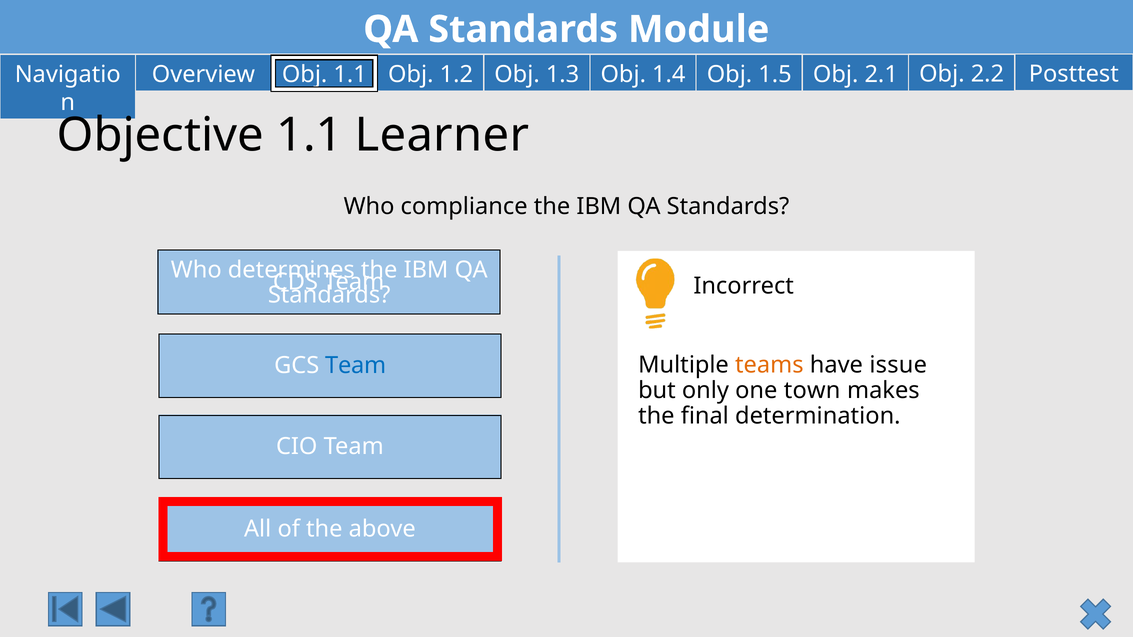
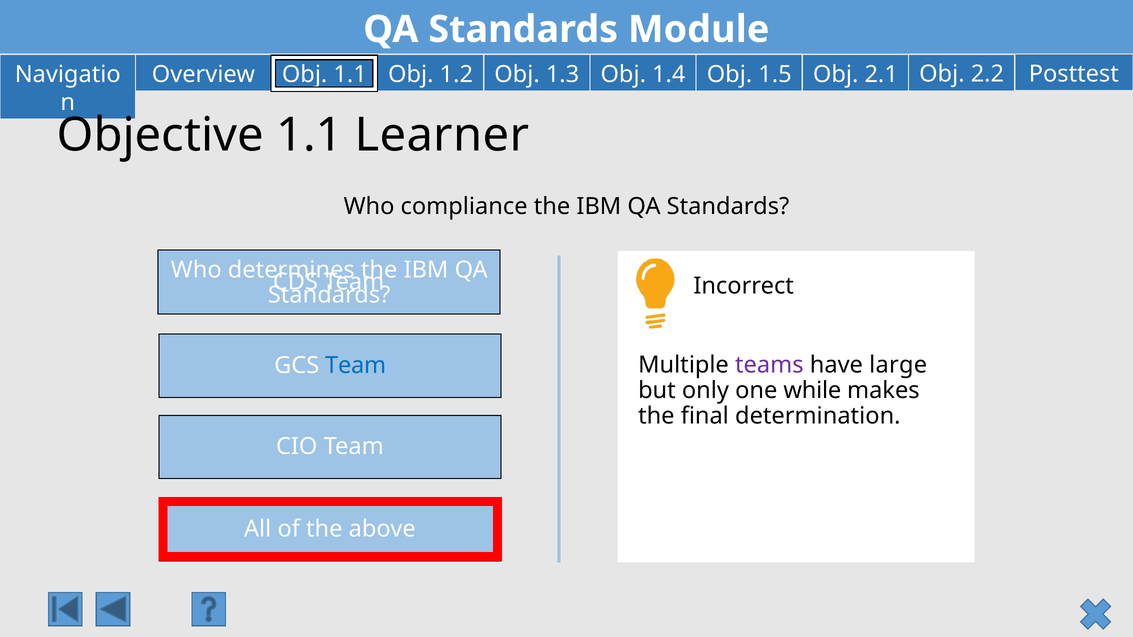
teams colour: orange -> purple
issue: issue -> large
town: town -> while
